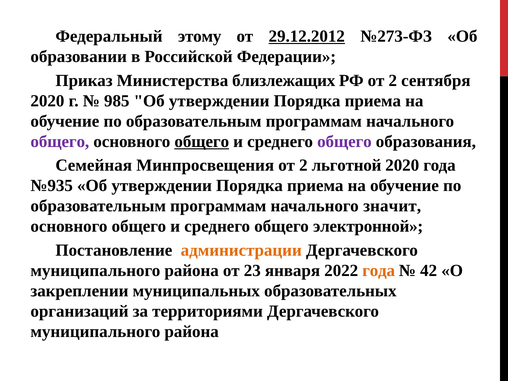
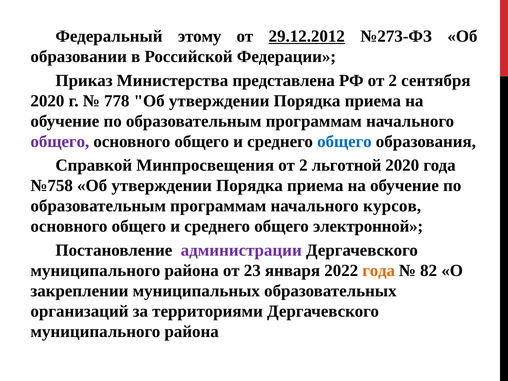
близлежащих: близлежащих -> представлена
985: 985 -> 778
общего at (202, 141) underline: present -> none
общего at (344, 141) colour: purple -> blue
Семейная: Семейная -> Справкой
№935: №935 -> №758
значит: значит -> курсов
администрации colour: orange -> purple
42: 42 -> 82
